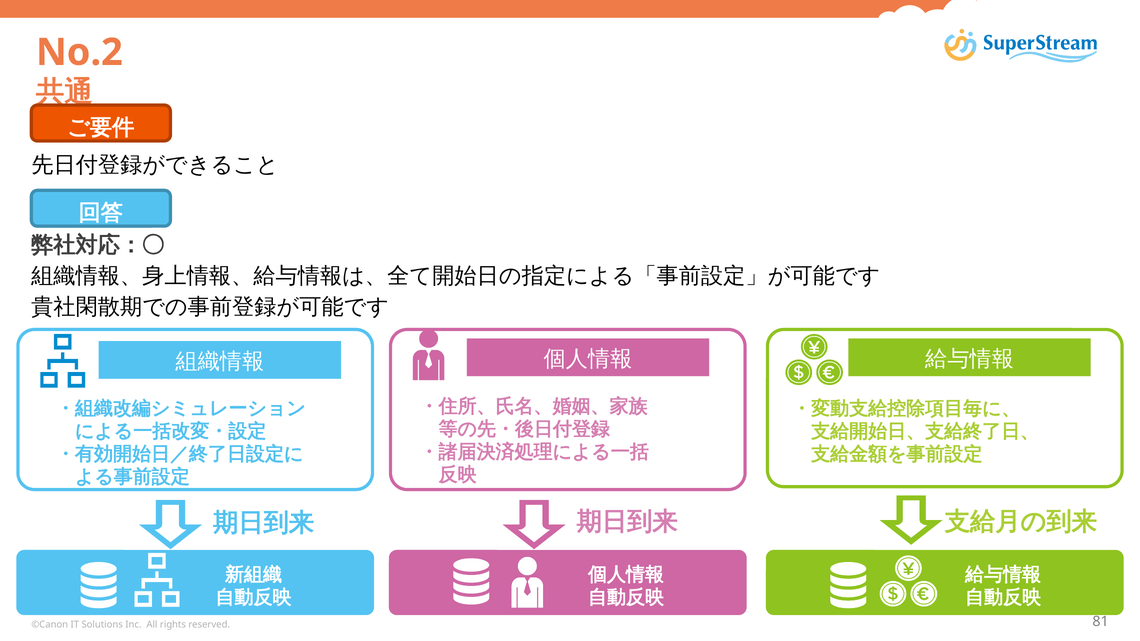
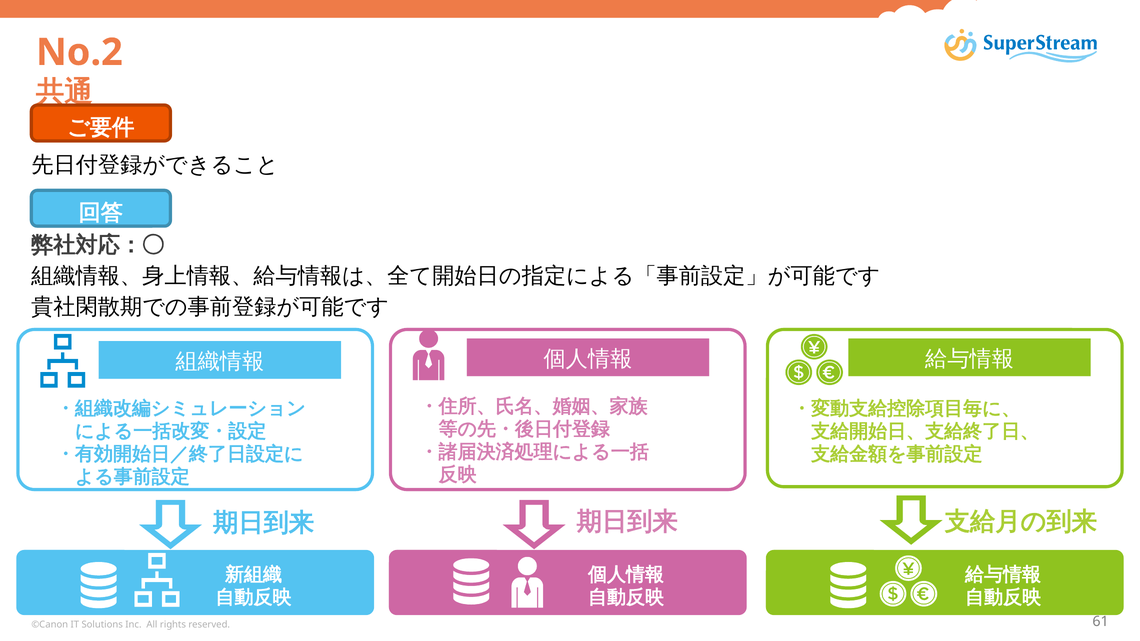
81: 81 -> 61
